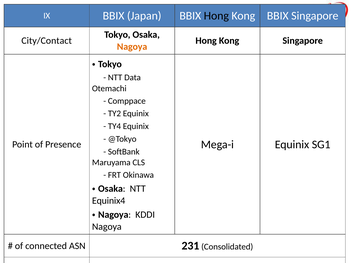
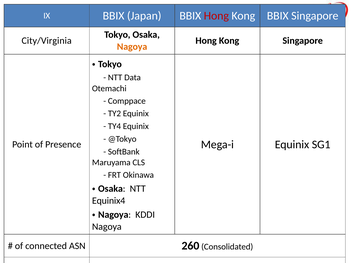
Hong at (216, 16) colour: black -> red
City/Contact: City/Contact -> City/Virginia
231: 231 -> 260
